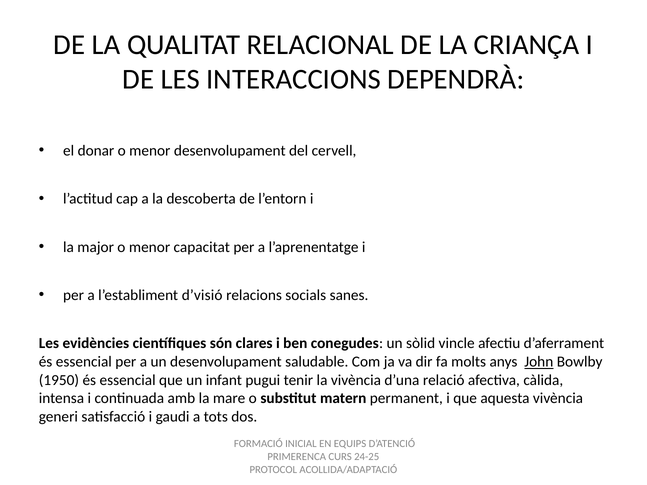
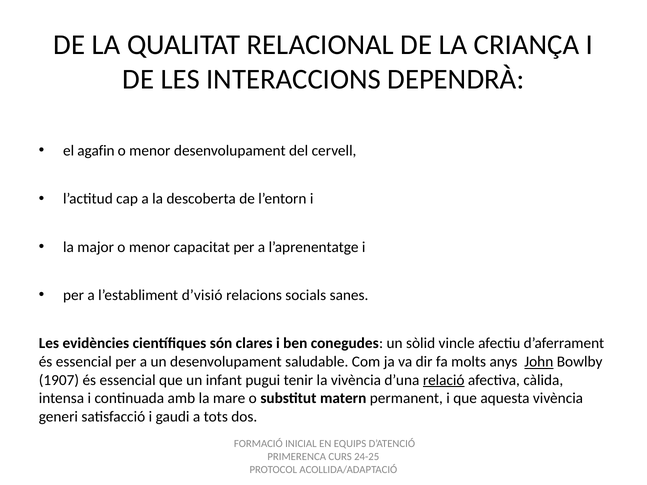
donar: donar -> agafin
1950: 1950 -> 1907
relació underline: none -> present
